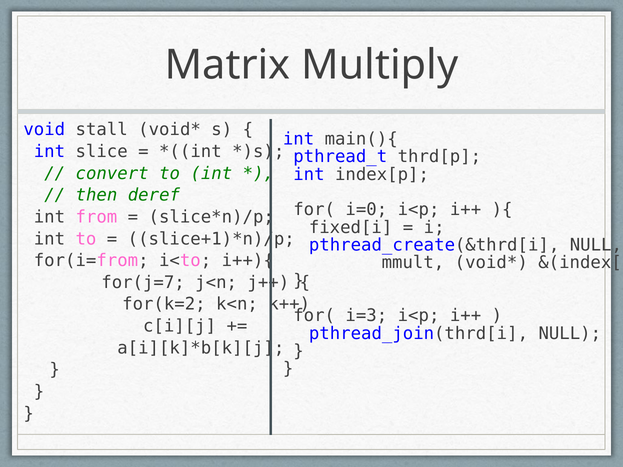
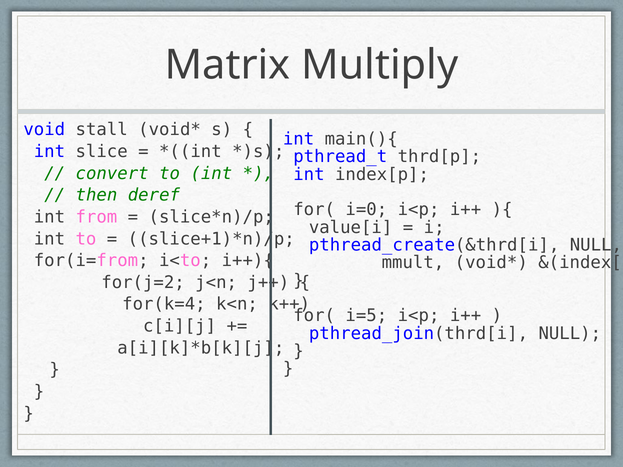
fixed[i: fixed[i -> value[i
for(j=7: for(j=7 -> for(j=2
for(k=2: for(k=2 -> for(k=4
i=3: i=3 -> i=5
